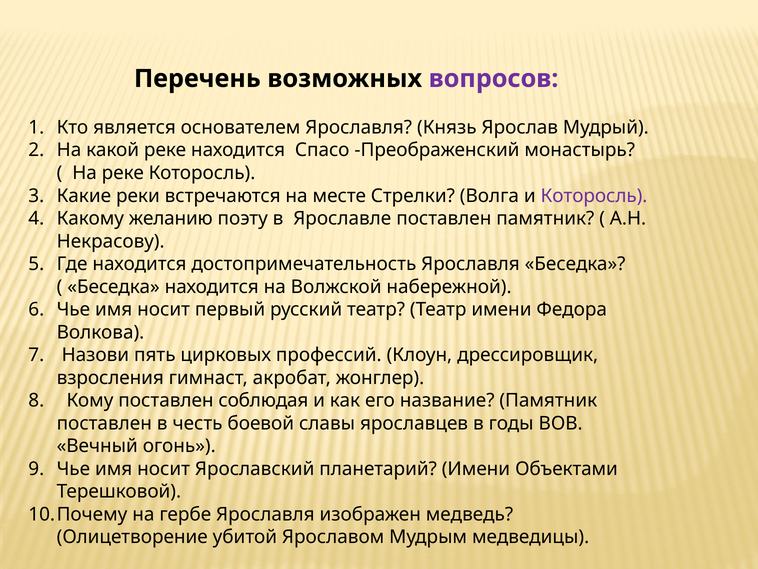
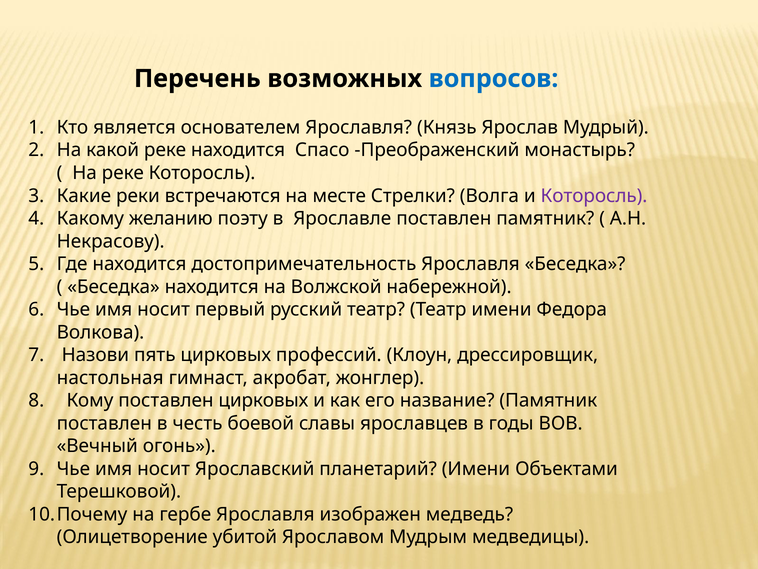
вопросов colour: purple -> blue
взросления: взросления -> настольная
поставлен соблюдая: соблюдая -> цирковых
